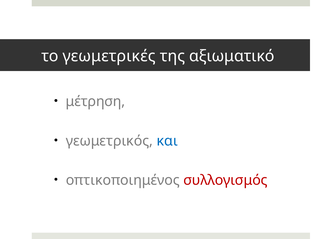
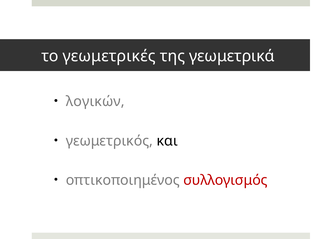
αξιωματικό: αξιωματικό -> γεωμετρικά
μέτρηση: μέτρηση -> λογικών
και colour: blue -> black
